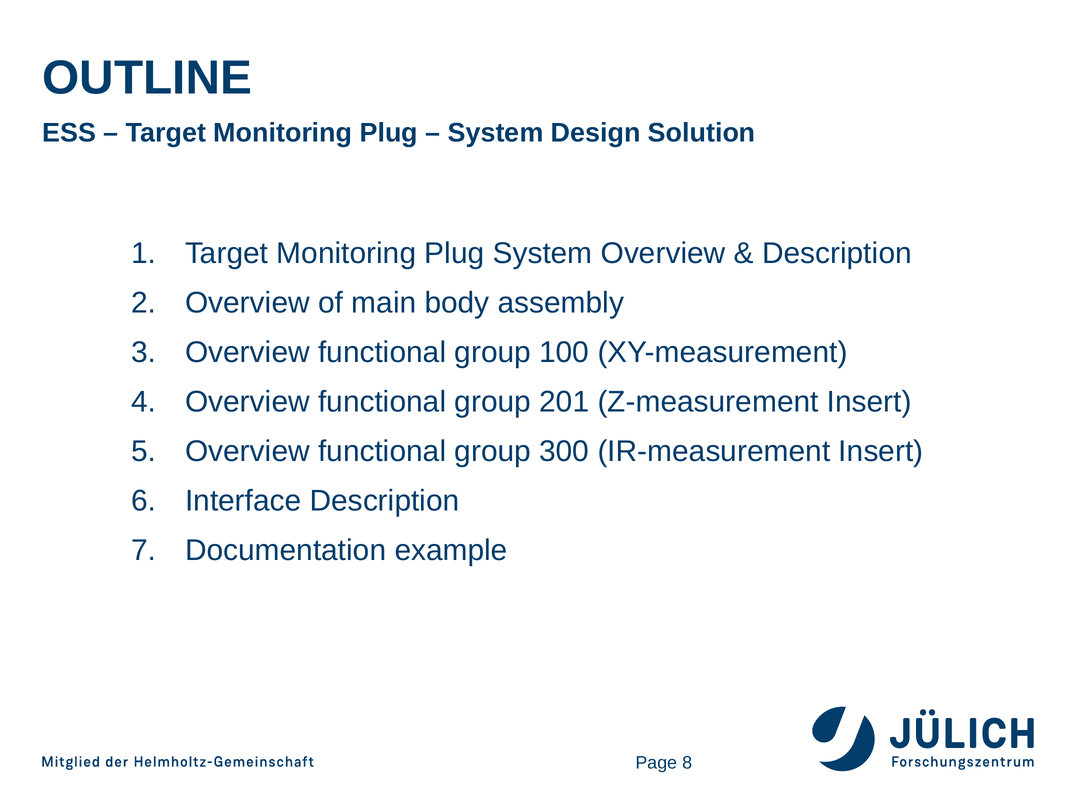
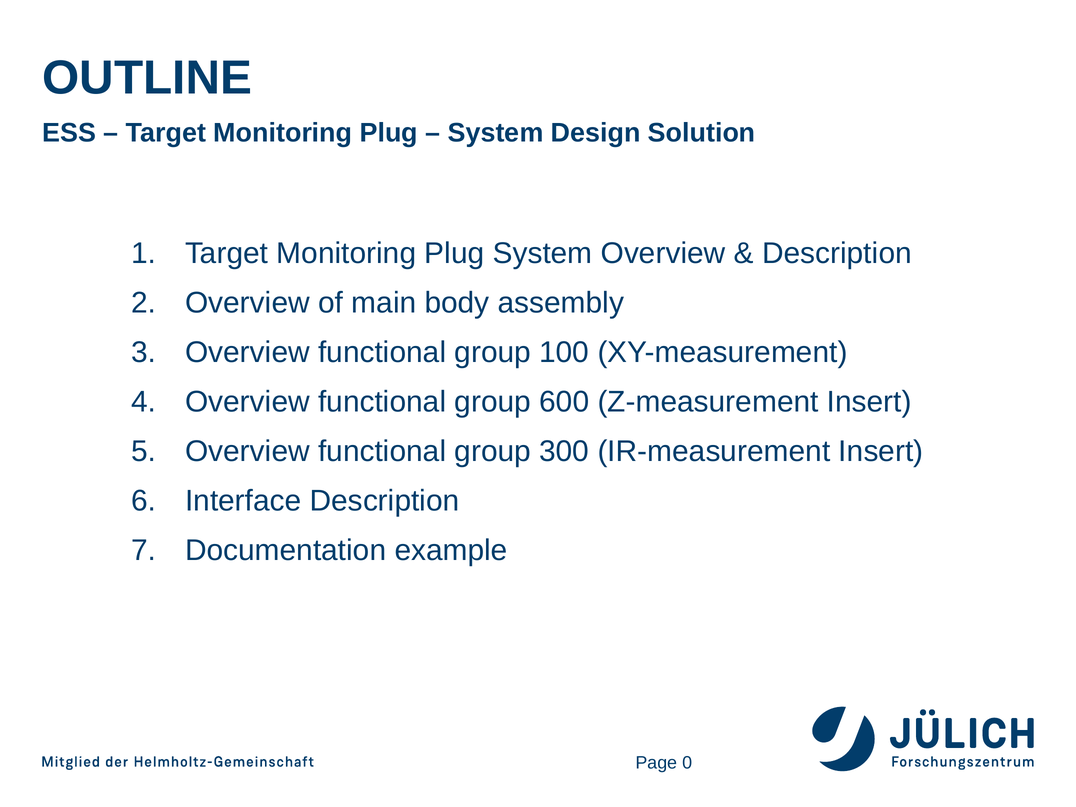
201: 201 -> 600
8: 8 -> 0
